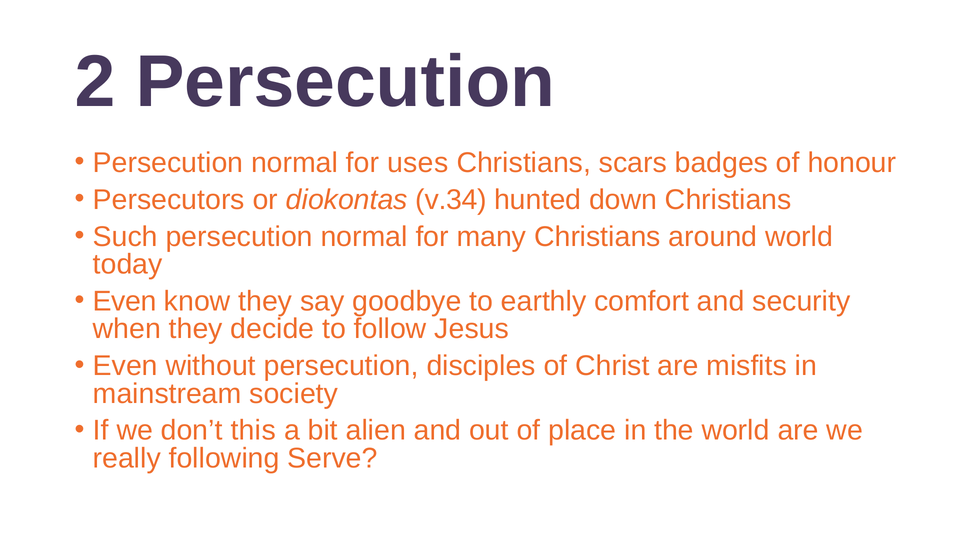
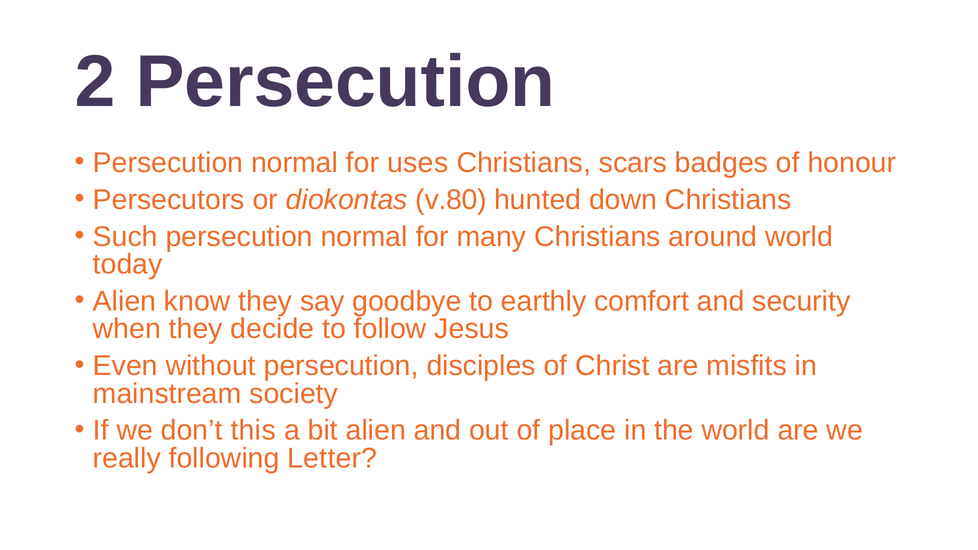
v.34: v.34 -> v.80
Even at (125, 301): Even -> Alien
Serve: Serve -> Letter
